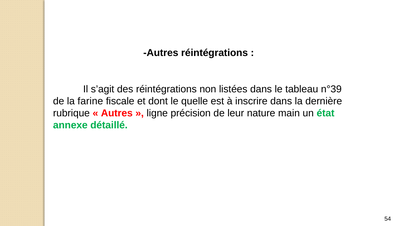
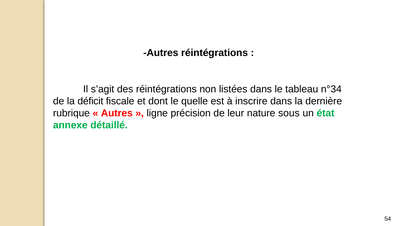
n°39: n°39 -> n°34
farine: farine -> déficit
main: main -> sous
